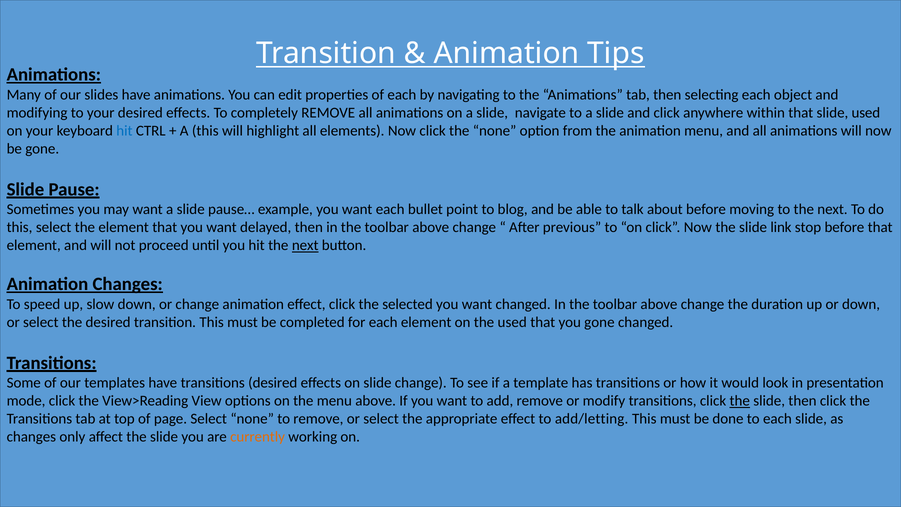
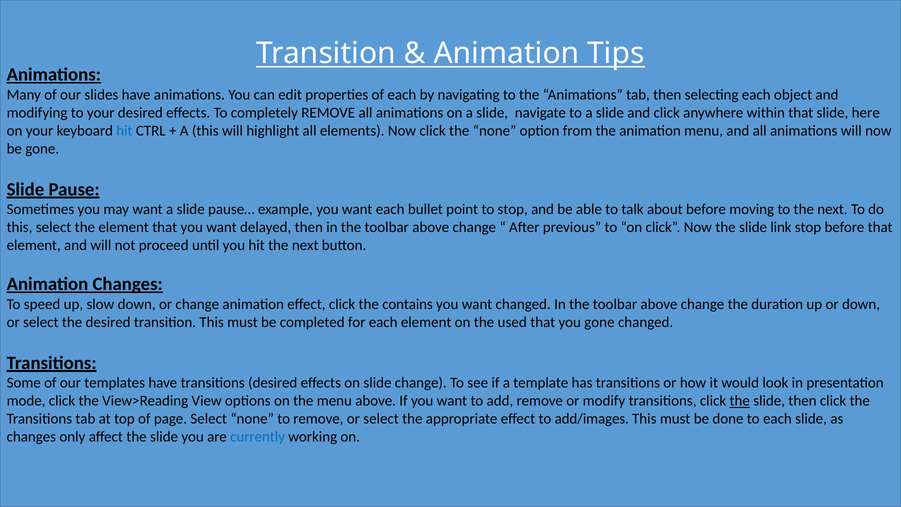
slide used: used -> here
to blog: blog -> stop
next at (305, 245) underline: present -> none
selected: selected -> contains
add/letting: add/letting -> add/images
currently colour: orange -> blue
